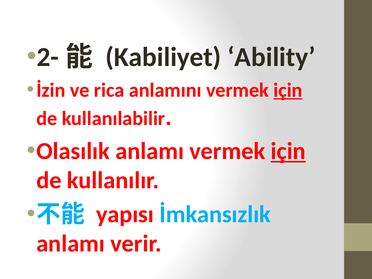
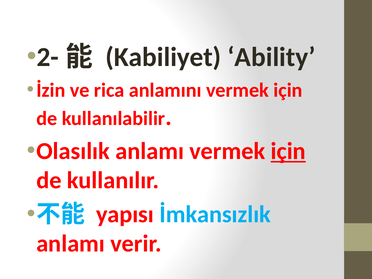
için at (288, 90) underline: present -> none
